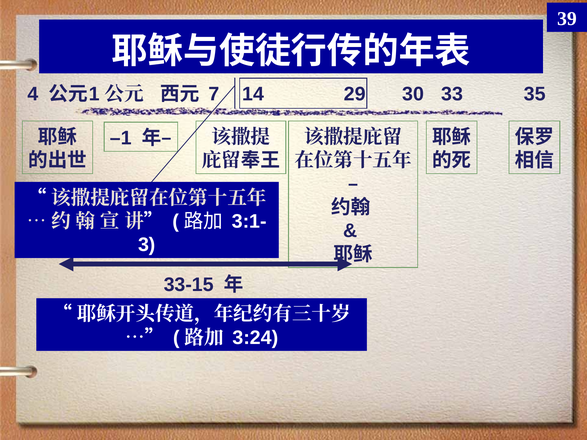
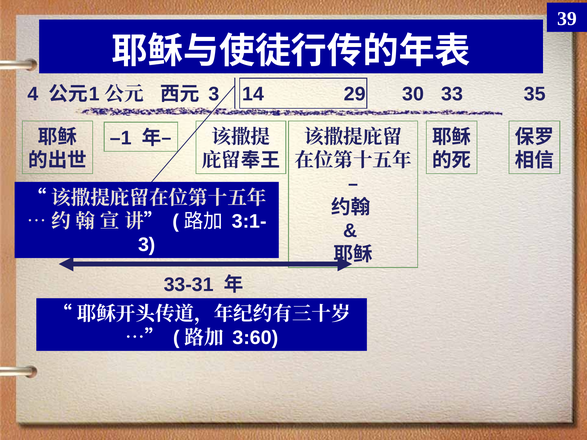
7 at (214, 94): 7 -> 3
33-15: 33-15 -> 33-31
3:24: 3:24 -> 3:60
